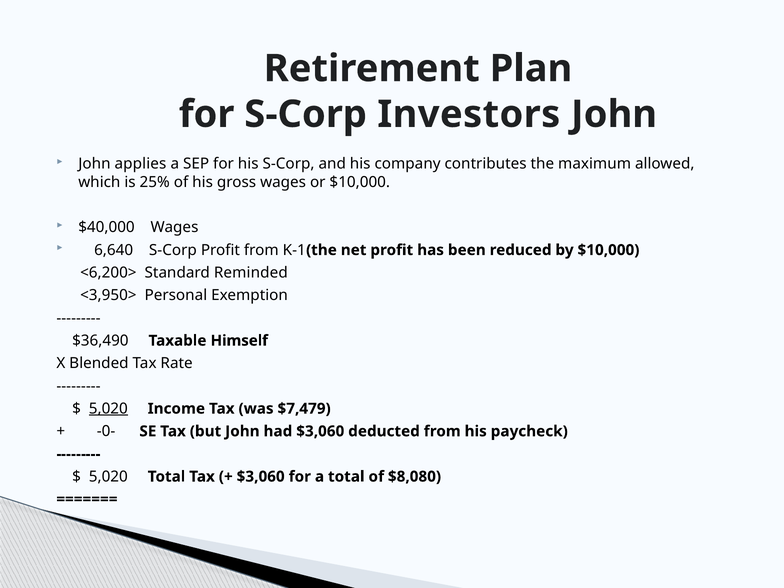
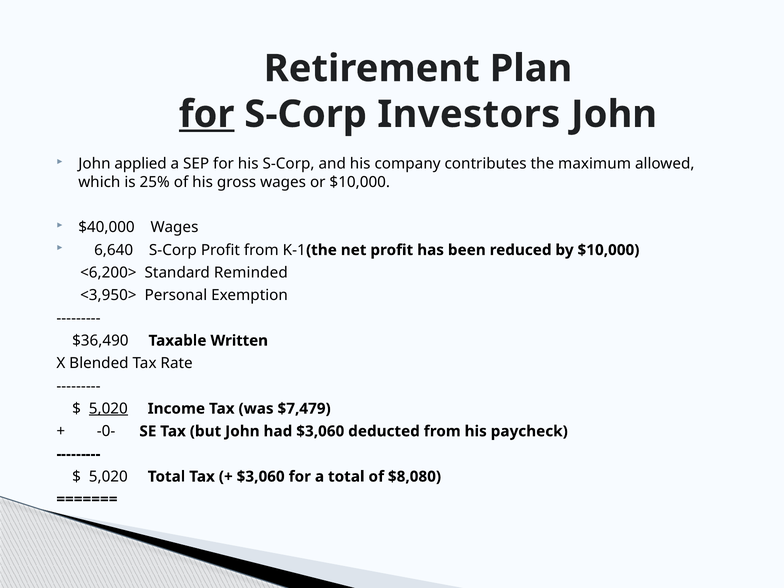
for at (207, 114) underline: none -> present
applies: applies -> applied
Himself: Himself -> Written
